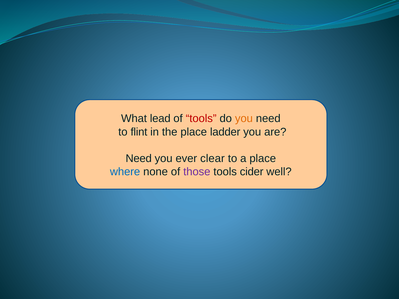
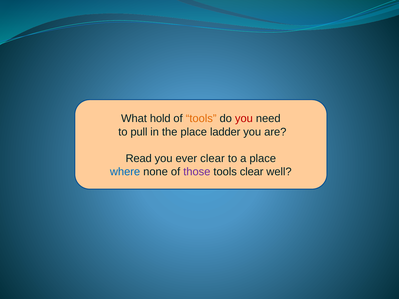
lead: lead -> hold
tools at (201, 119) colour: red -> orange
you at (244, 119) colour: orange -> red
flint: flint -> pull
Need at (139, 159): Need -> Read
tools cider: cider -> clear
